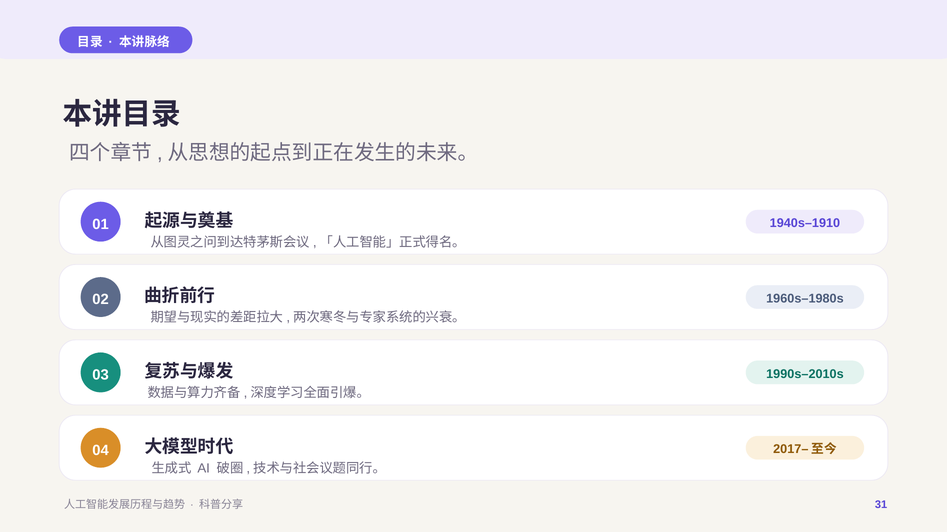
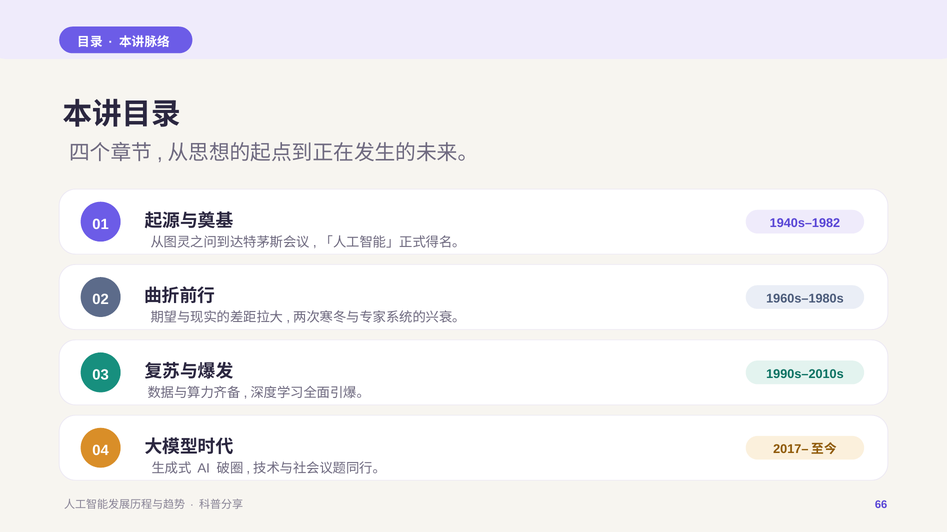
1940s–1910: 1940s–1910 -> 1940s–1982
31: 31 -> 66
